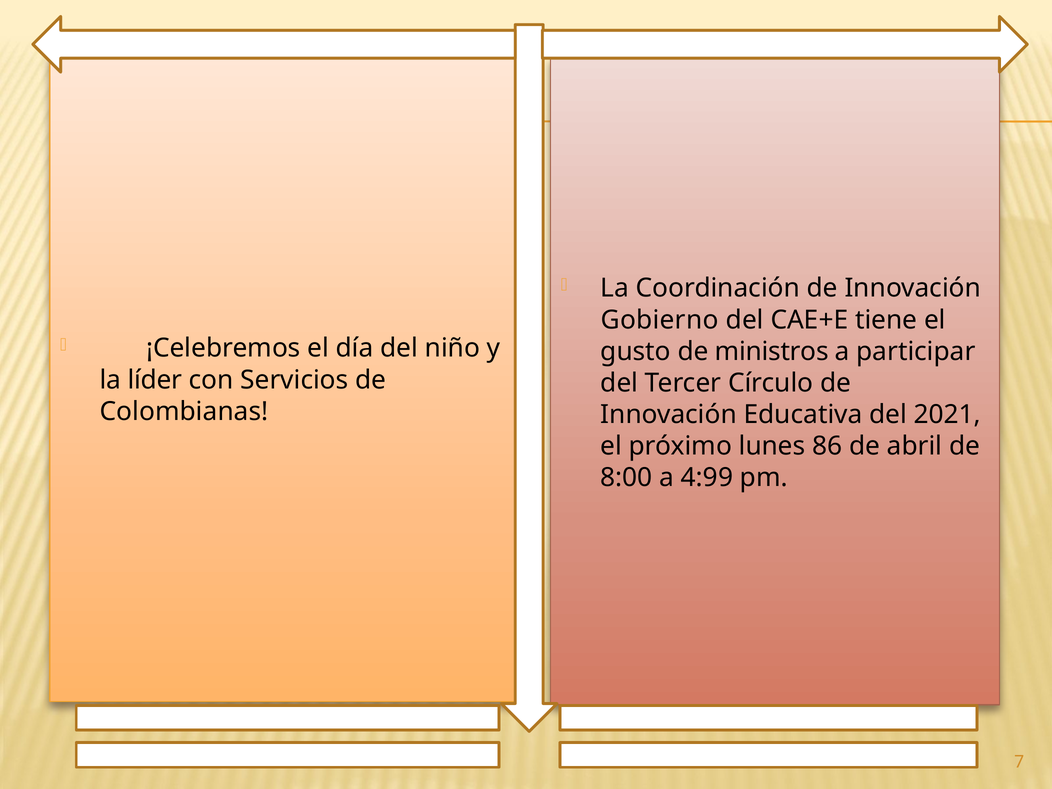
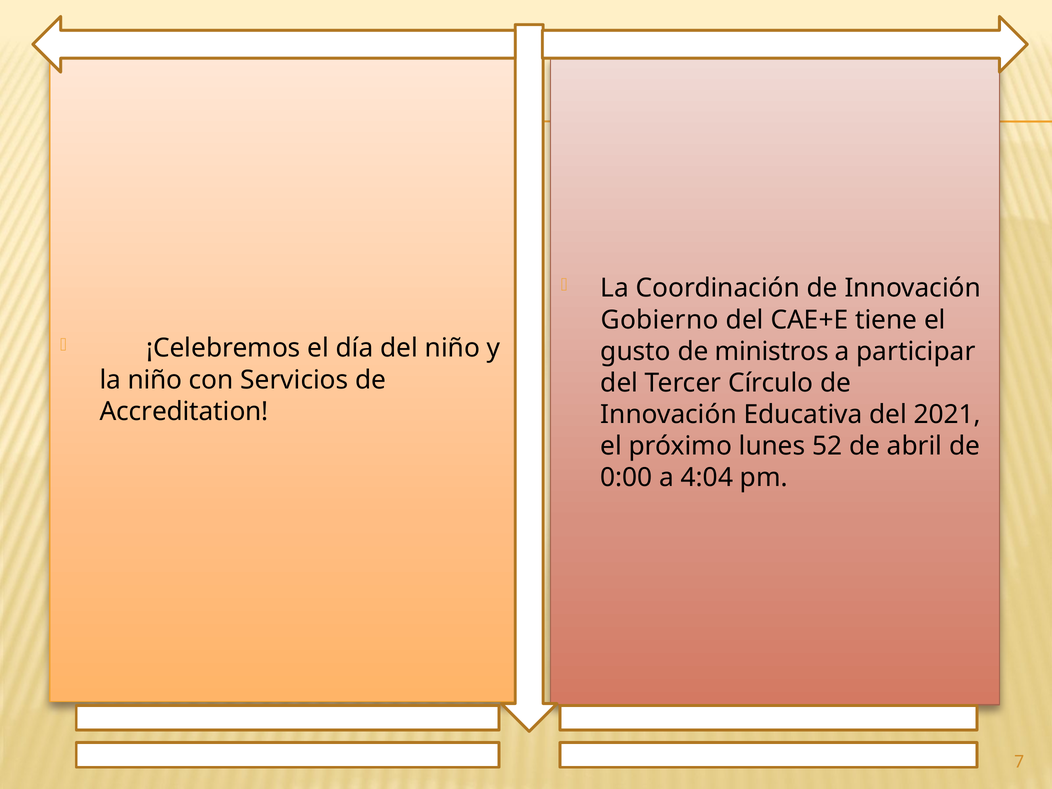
la líder: líder -> niño
Colombianas: Colombianas -> Accreditation
86: 86 -> 52
8:00: 8:00 -> 0:00
4:99: 4:99 -> 4:04
